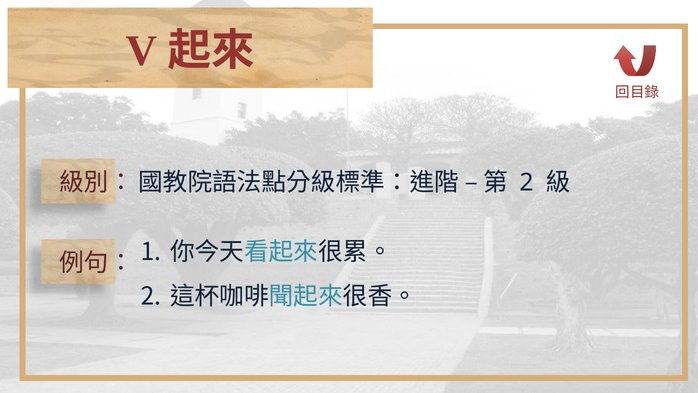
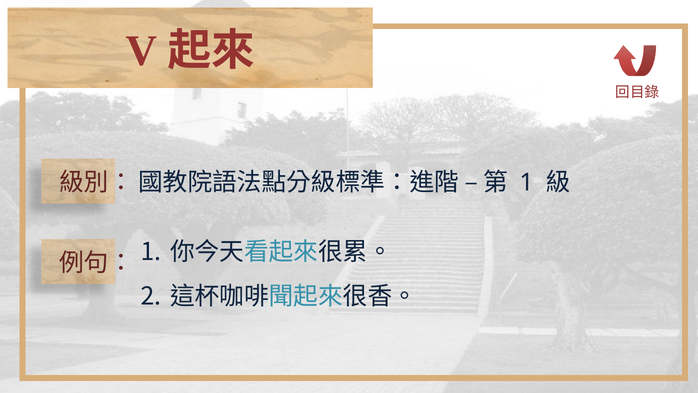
2 at (527, 182): 2 -> 1
